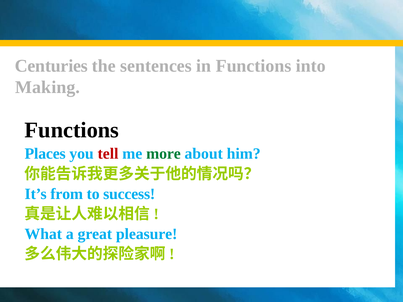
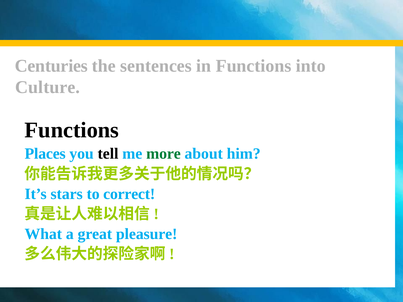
Making: Making -> Culture
tell colour: red -> black
from: from -> stars
success: success -> correct
